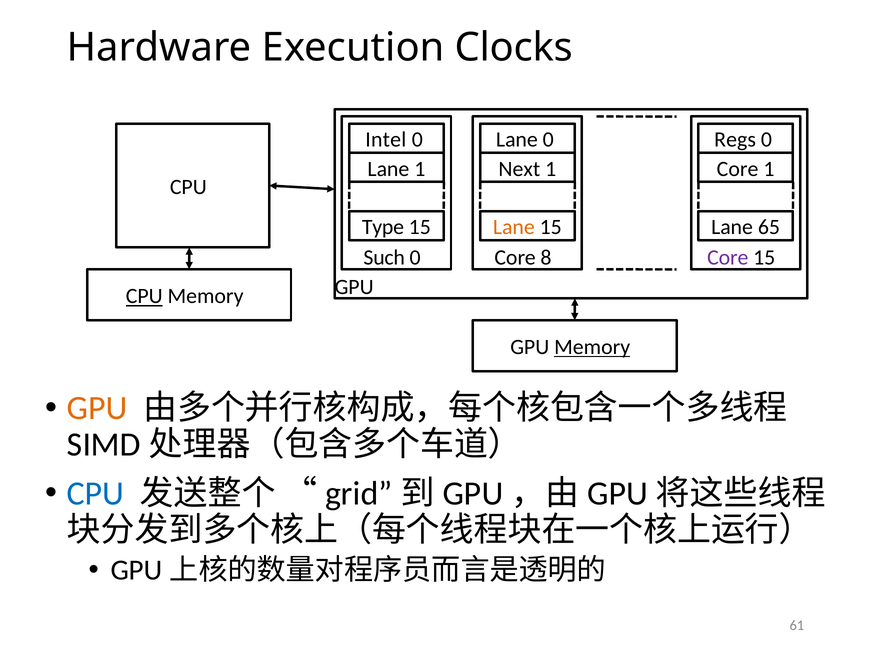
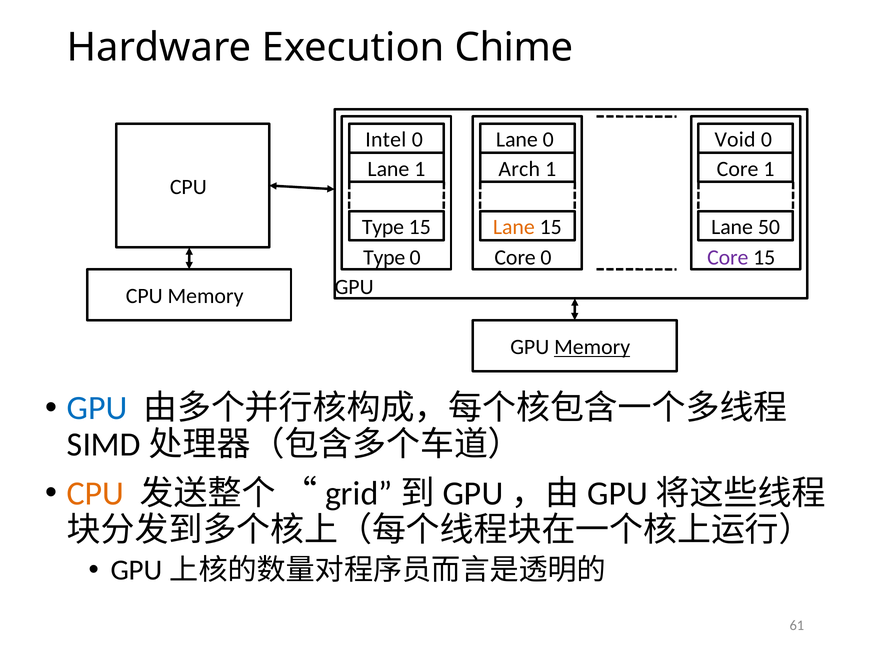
Clocks: Clocks -> Chime
Regs: Regs -> Void
Next: Next -> Arch
65: 65 -> 50
Such at (384, 258): Such -> Type
Core 8: 8 -> 0
CPU at (144, 296) underline: present -> none
GPU at (97, 408) colour: orange -> blue
CPU at (96, 493) colour: blue -> orange
